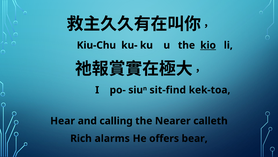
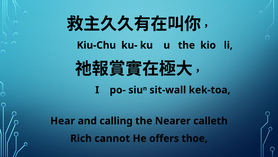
kio underline: present -> none
sit-find: sit-find -> sit-wall
alarms: alarms -> cannot
bear: bear -> thoe
